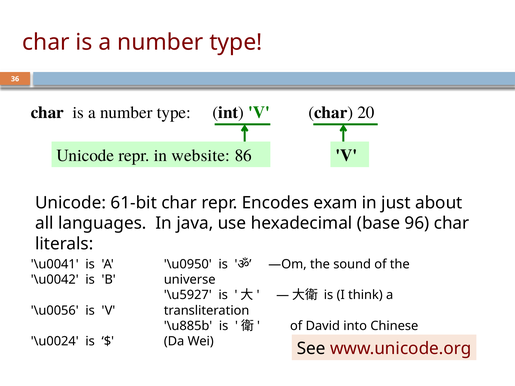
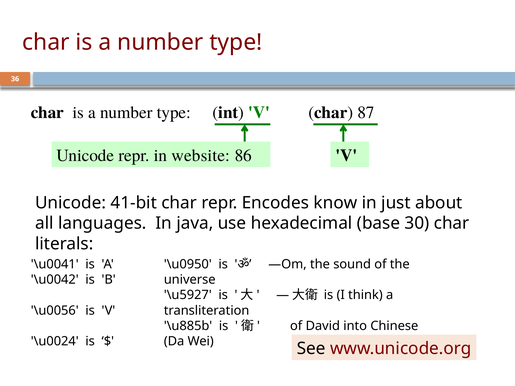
20: 20 -> 87
61-bit: 61-bit -> 41-bit
exam: exam -> know
96: 96 -> 30
